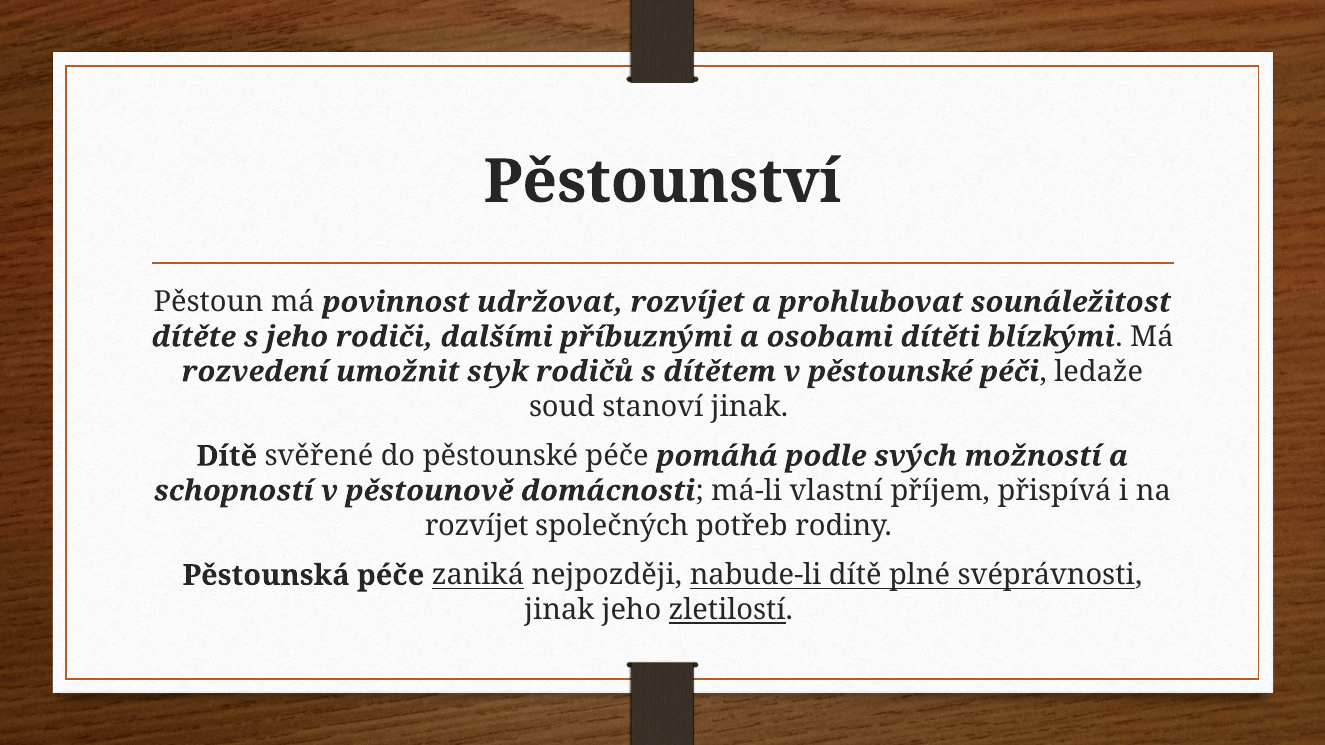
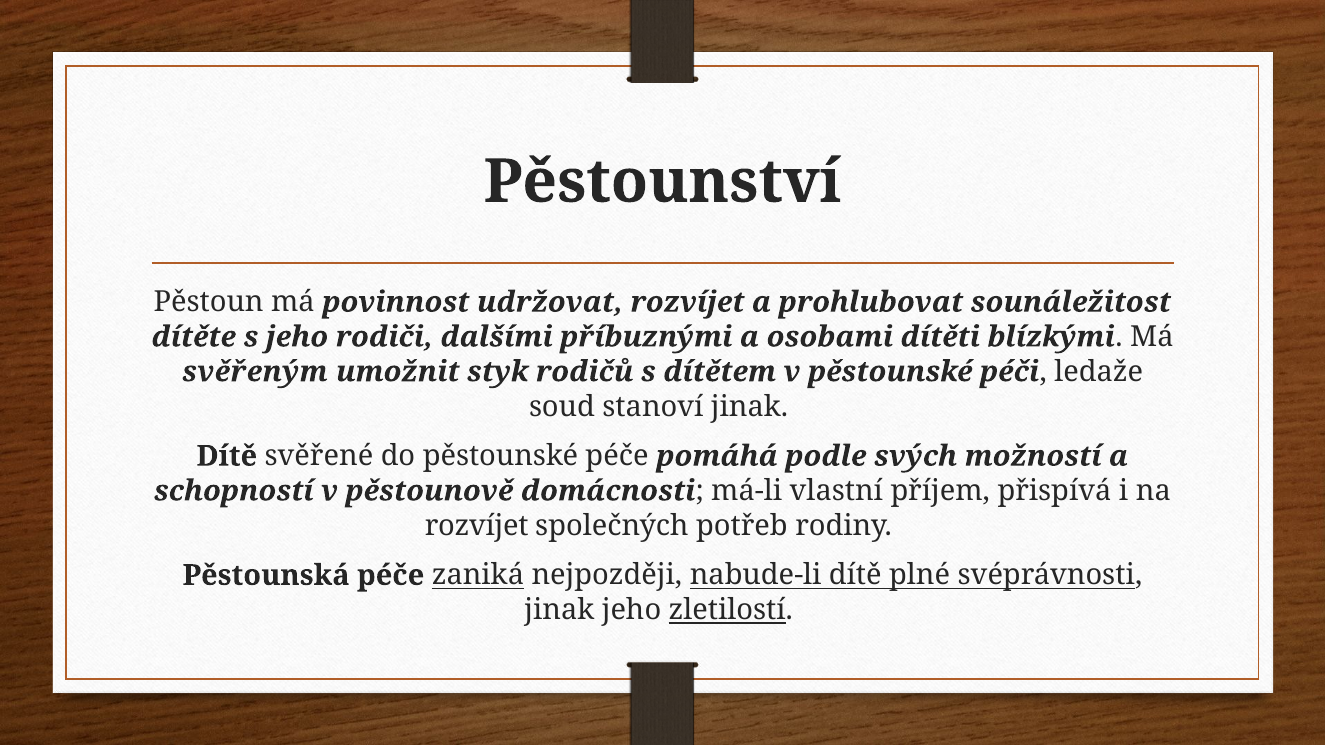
rozvedení: rozvedení -> svěřeným
